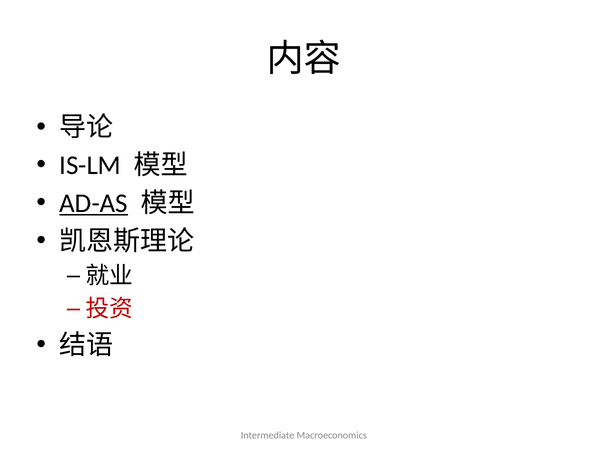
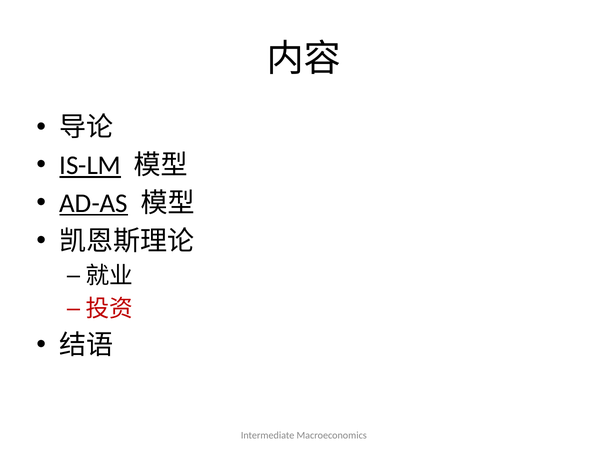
IS-LM underline: none -> present
